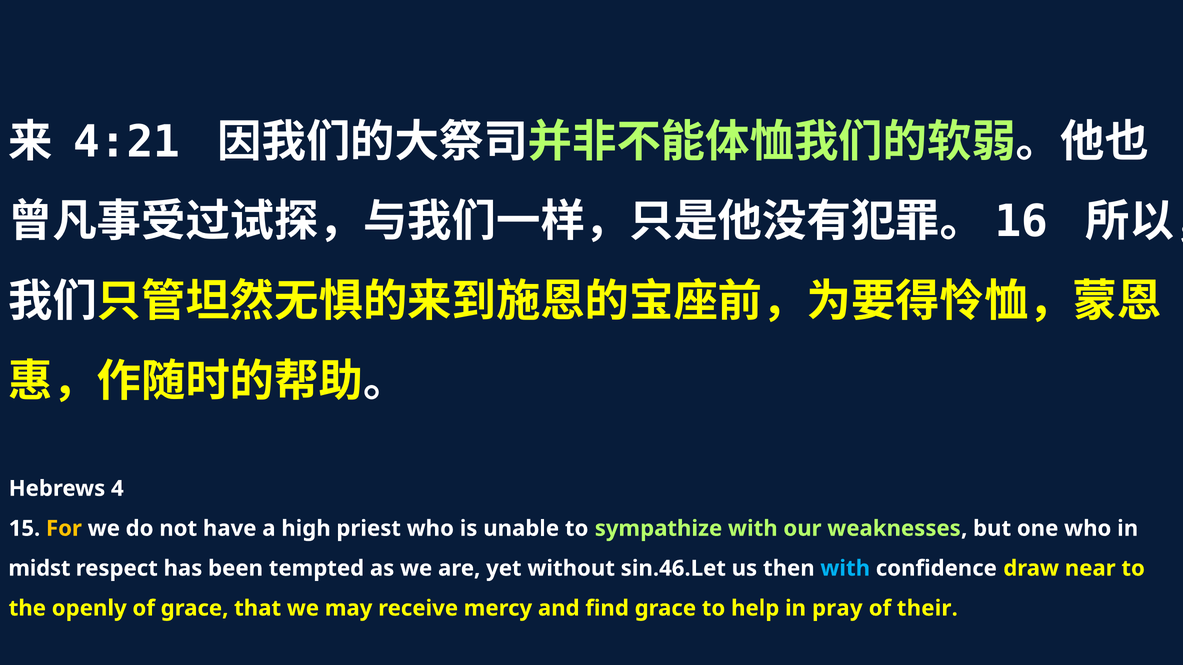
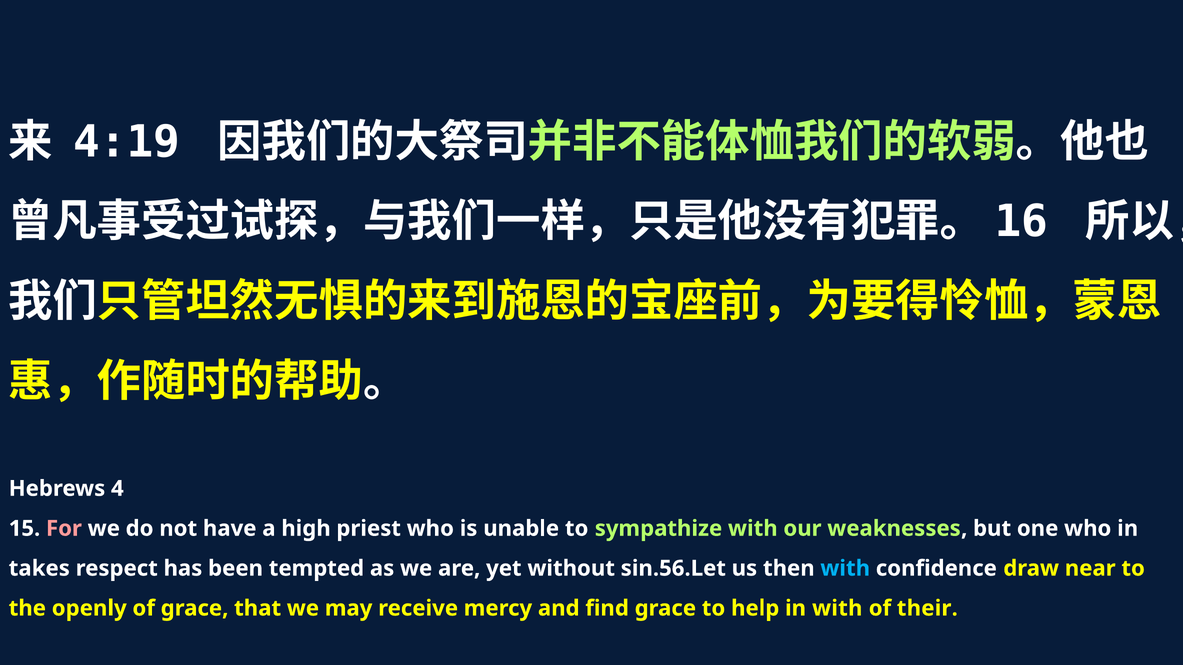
4:21: 4:21 -> 4:19
For colour: yellow -> pink
midst: midst -> takes
sin.46.Let: sin.46.Let -> sin.56.Let
in pray: pray -> with
